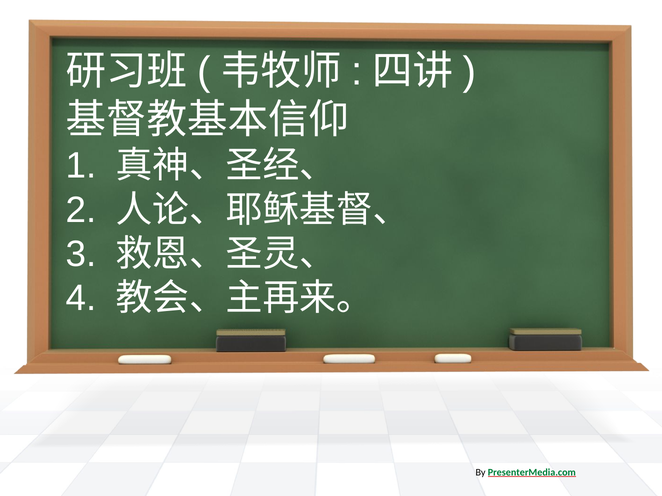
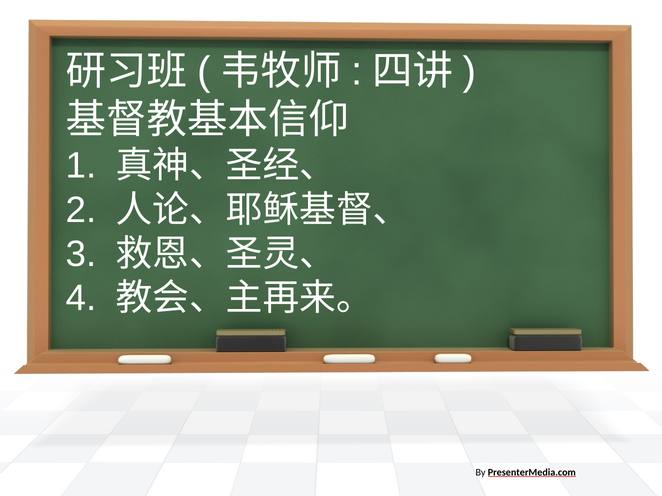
PresenterMedia.com colour: green -> black
